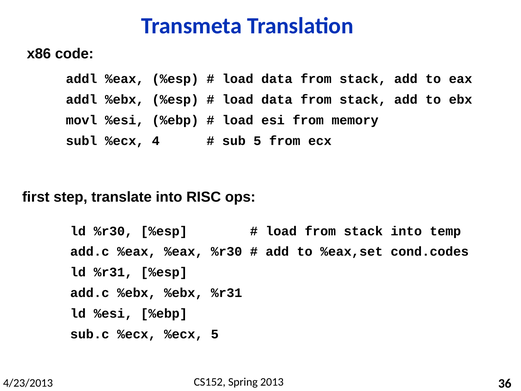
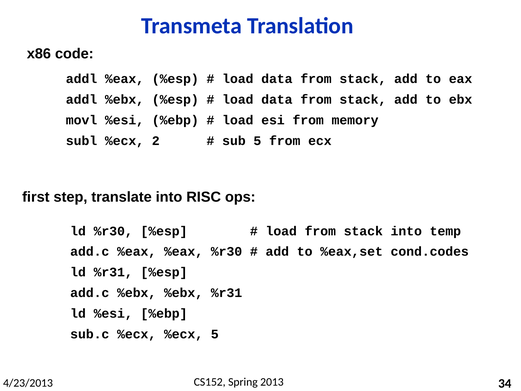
4: 4 -> 2
36: 36 -> 34
